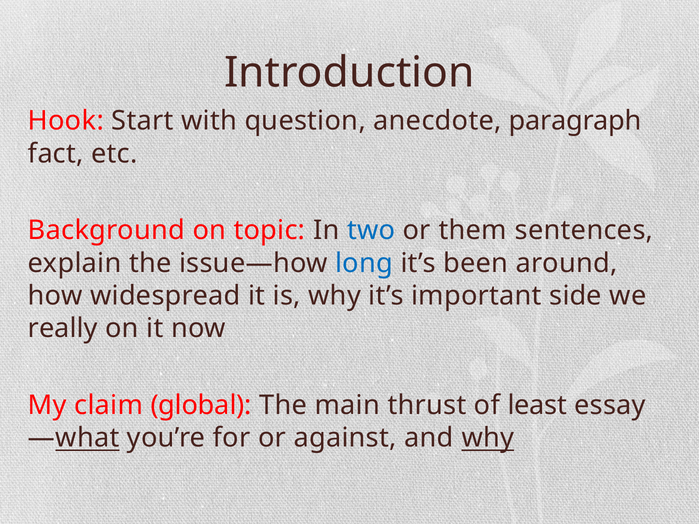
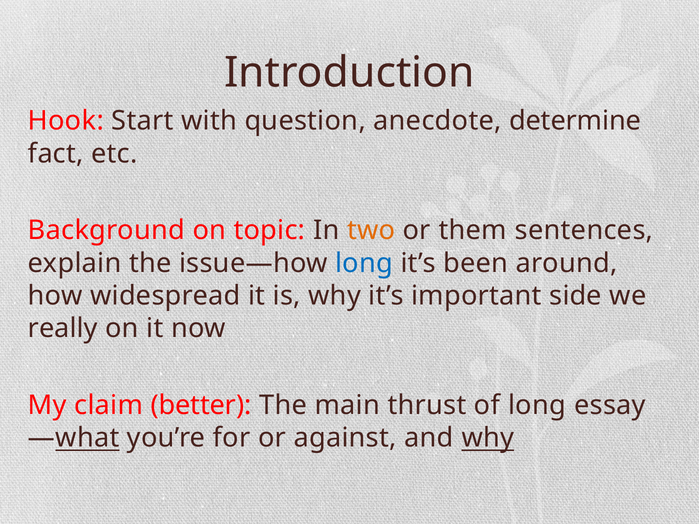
paragraph: paragraph -> determine
two colour: blue -> orange
global: global -> better
of least: least -> long
